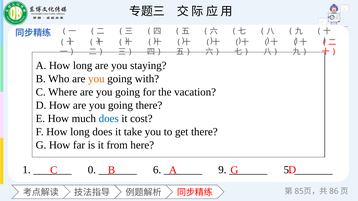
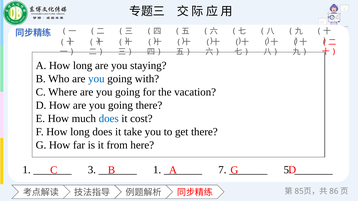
you at (96, 79) colour: orange -> blue
0: 0 -> 3
6 at (157, 170): 6 -> 1
9: 9 -> 7
